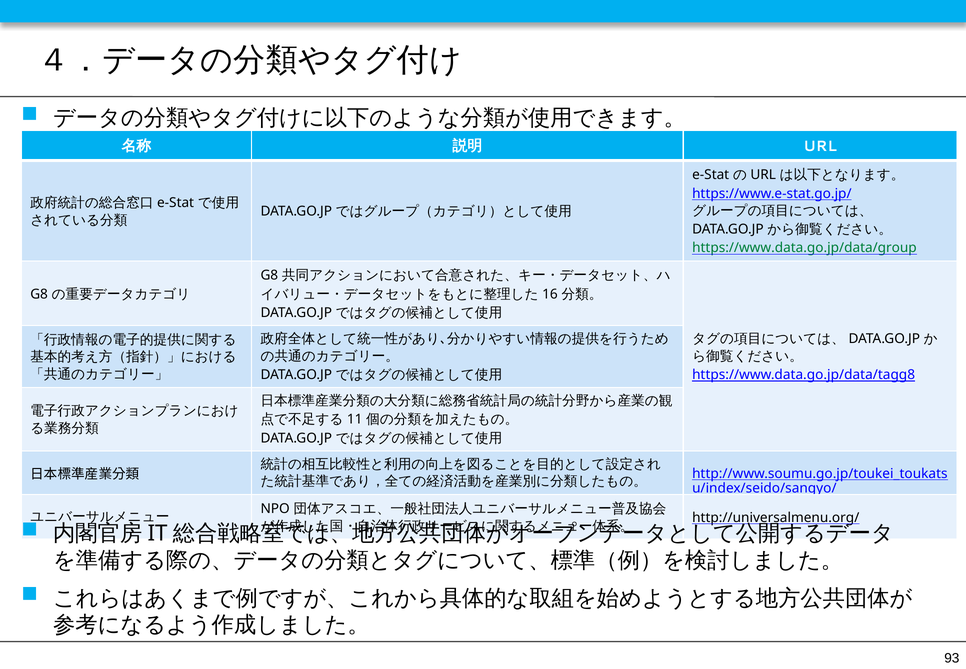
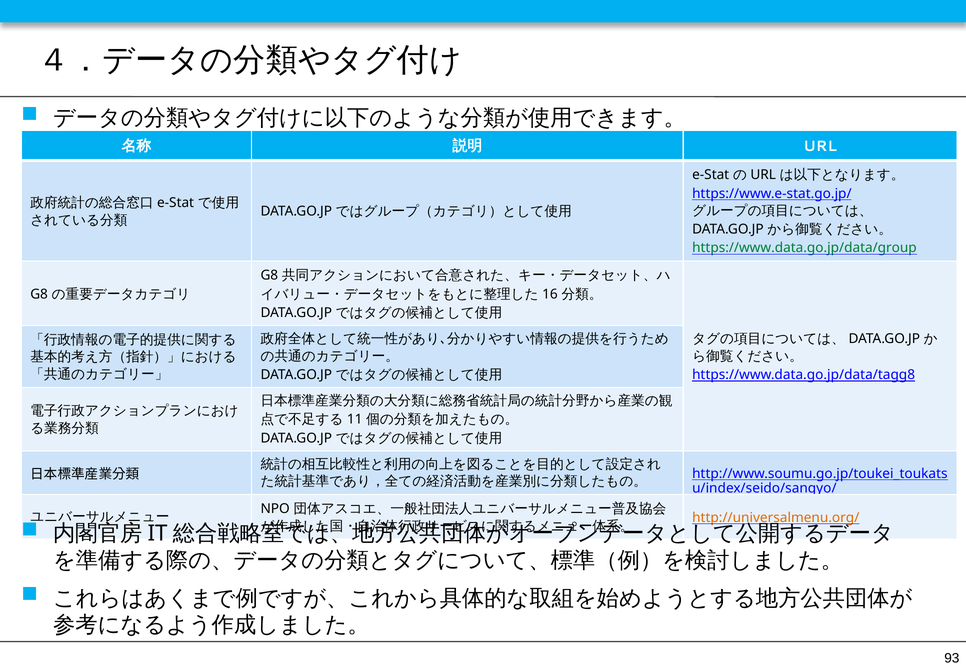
http://universalmenu.org/ colour: black -> orange
